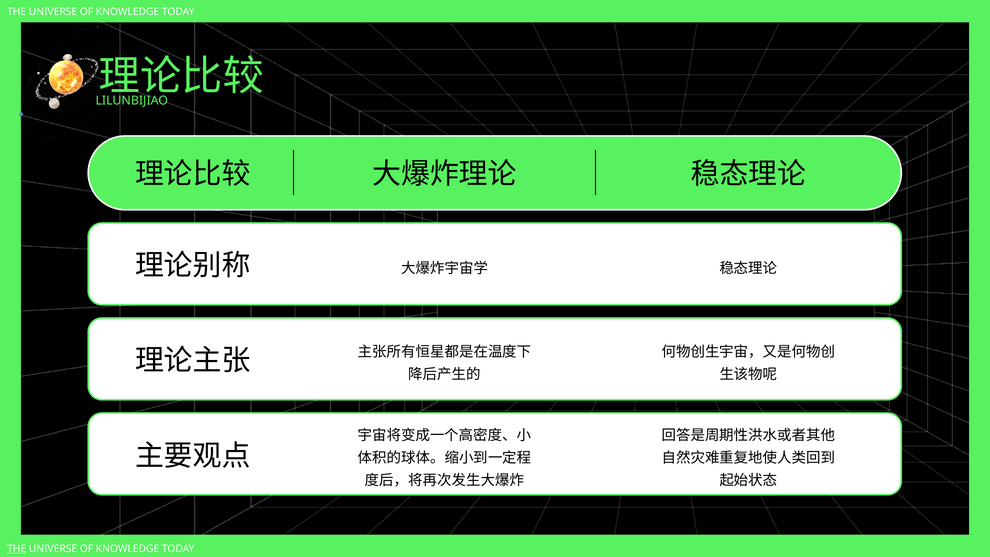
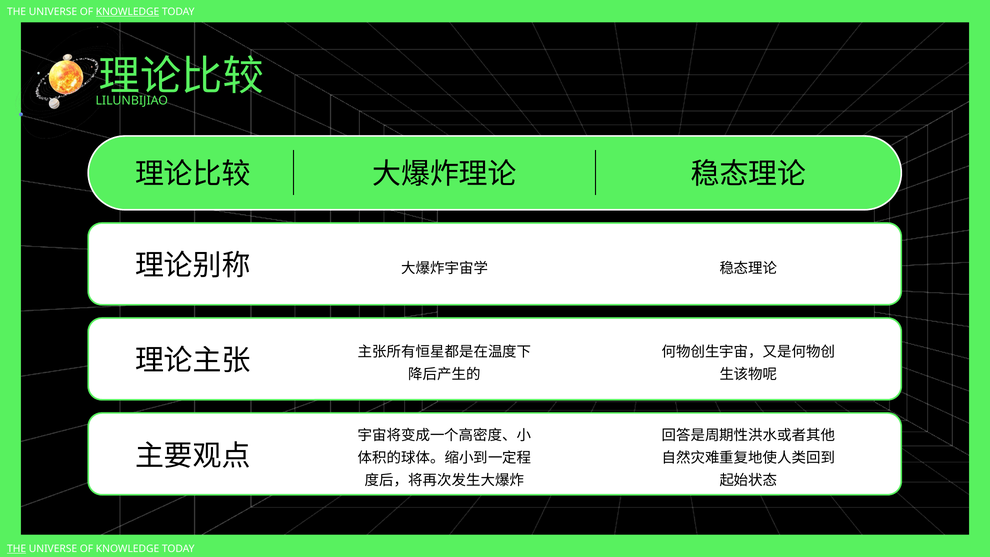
KNOWLEDGE at (128, 12) underline: none -> present
